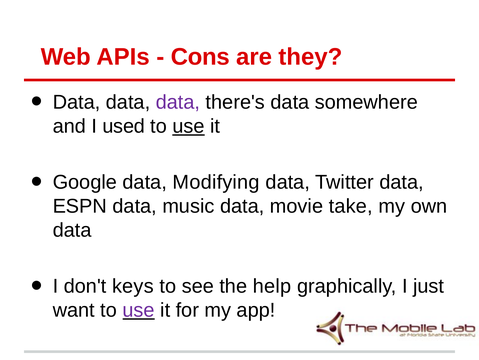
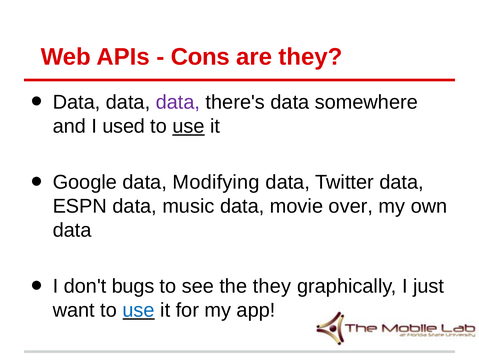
take: take -> over
keys: keys -> bugs
the help: help -> they
use at (139, 310) colour: purple -> blue
